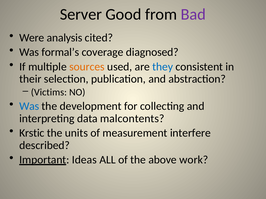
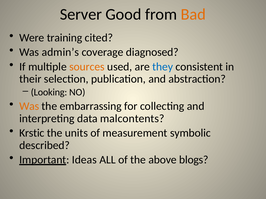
Bad colour: purple -> orange
analysis: analysis -> training
formal’s: formal’s -> admin’s
Victims: Victims -> Looking
Was at (29, 106) colour: blue -> orange
development: development -> embarrassing
interfere: interfere -> symbolic
work: work -> blogs
